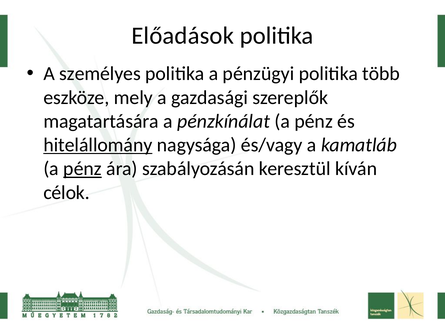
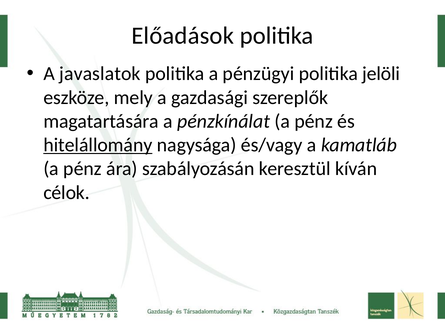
személyes: személyes -> javaslatok
több: több -> jelöli
pénz at (83, 169) underline: present -> none
